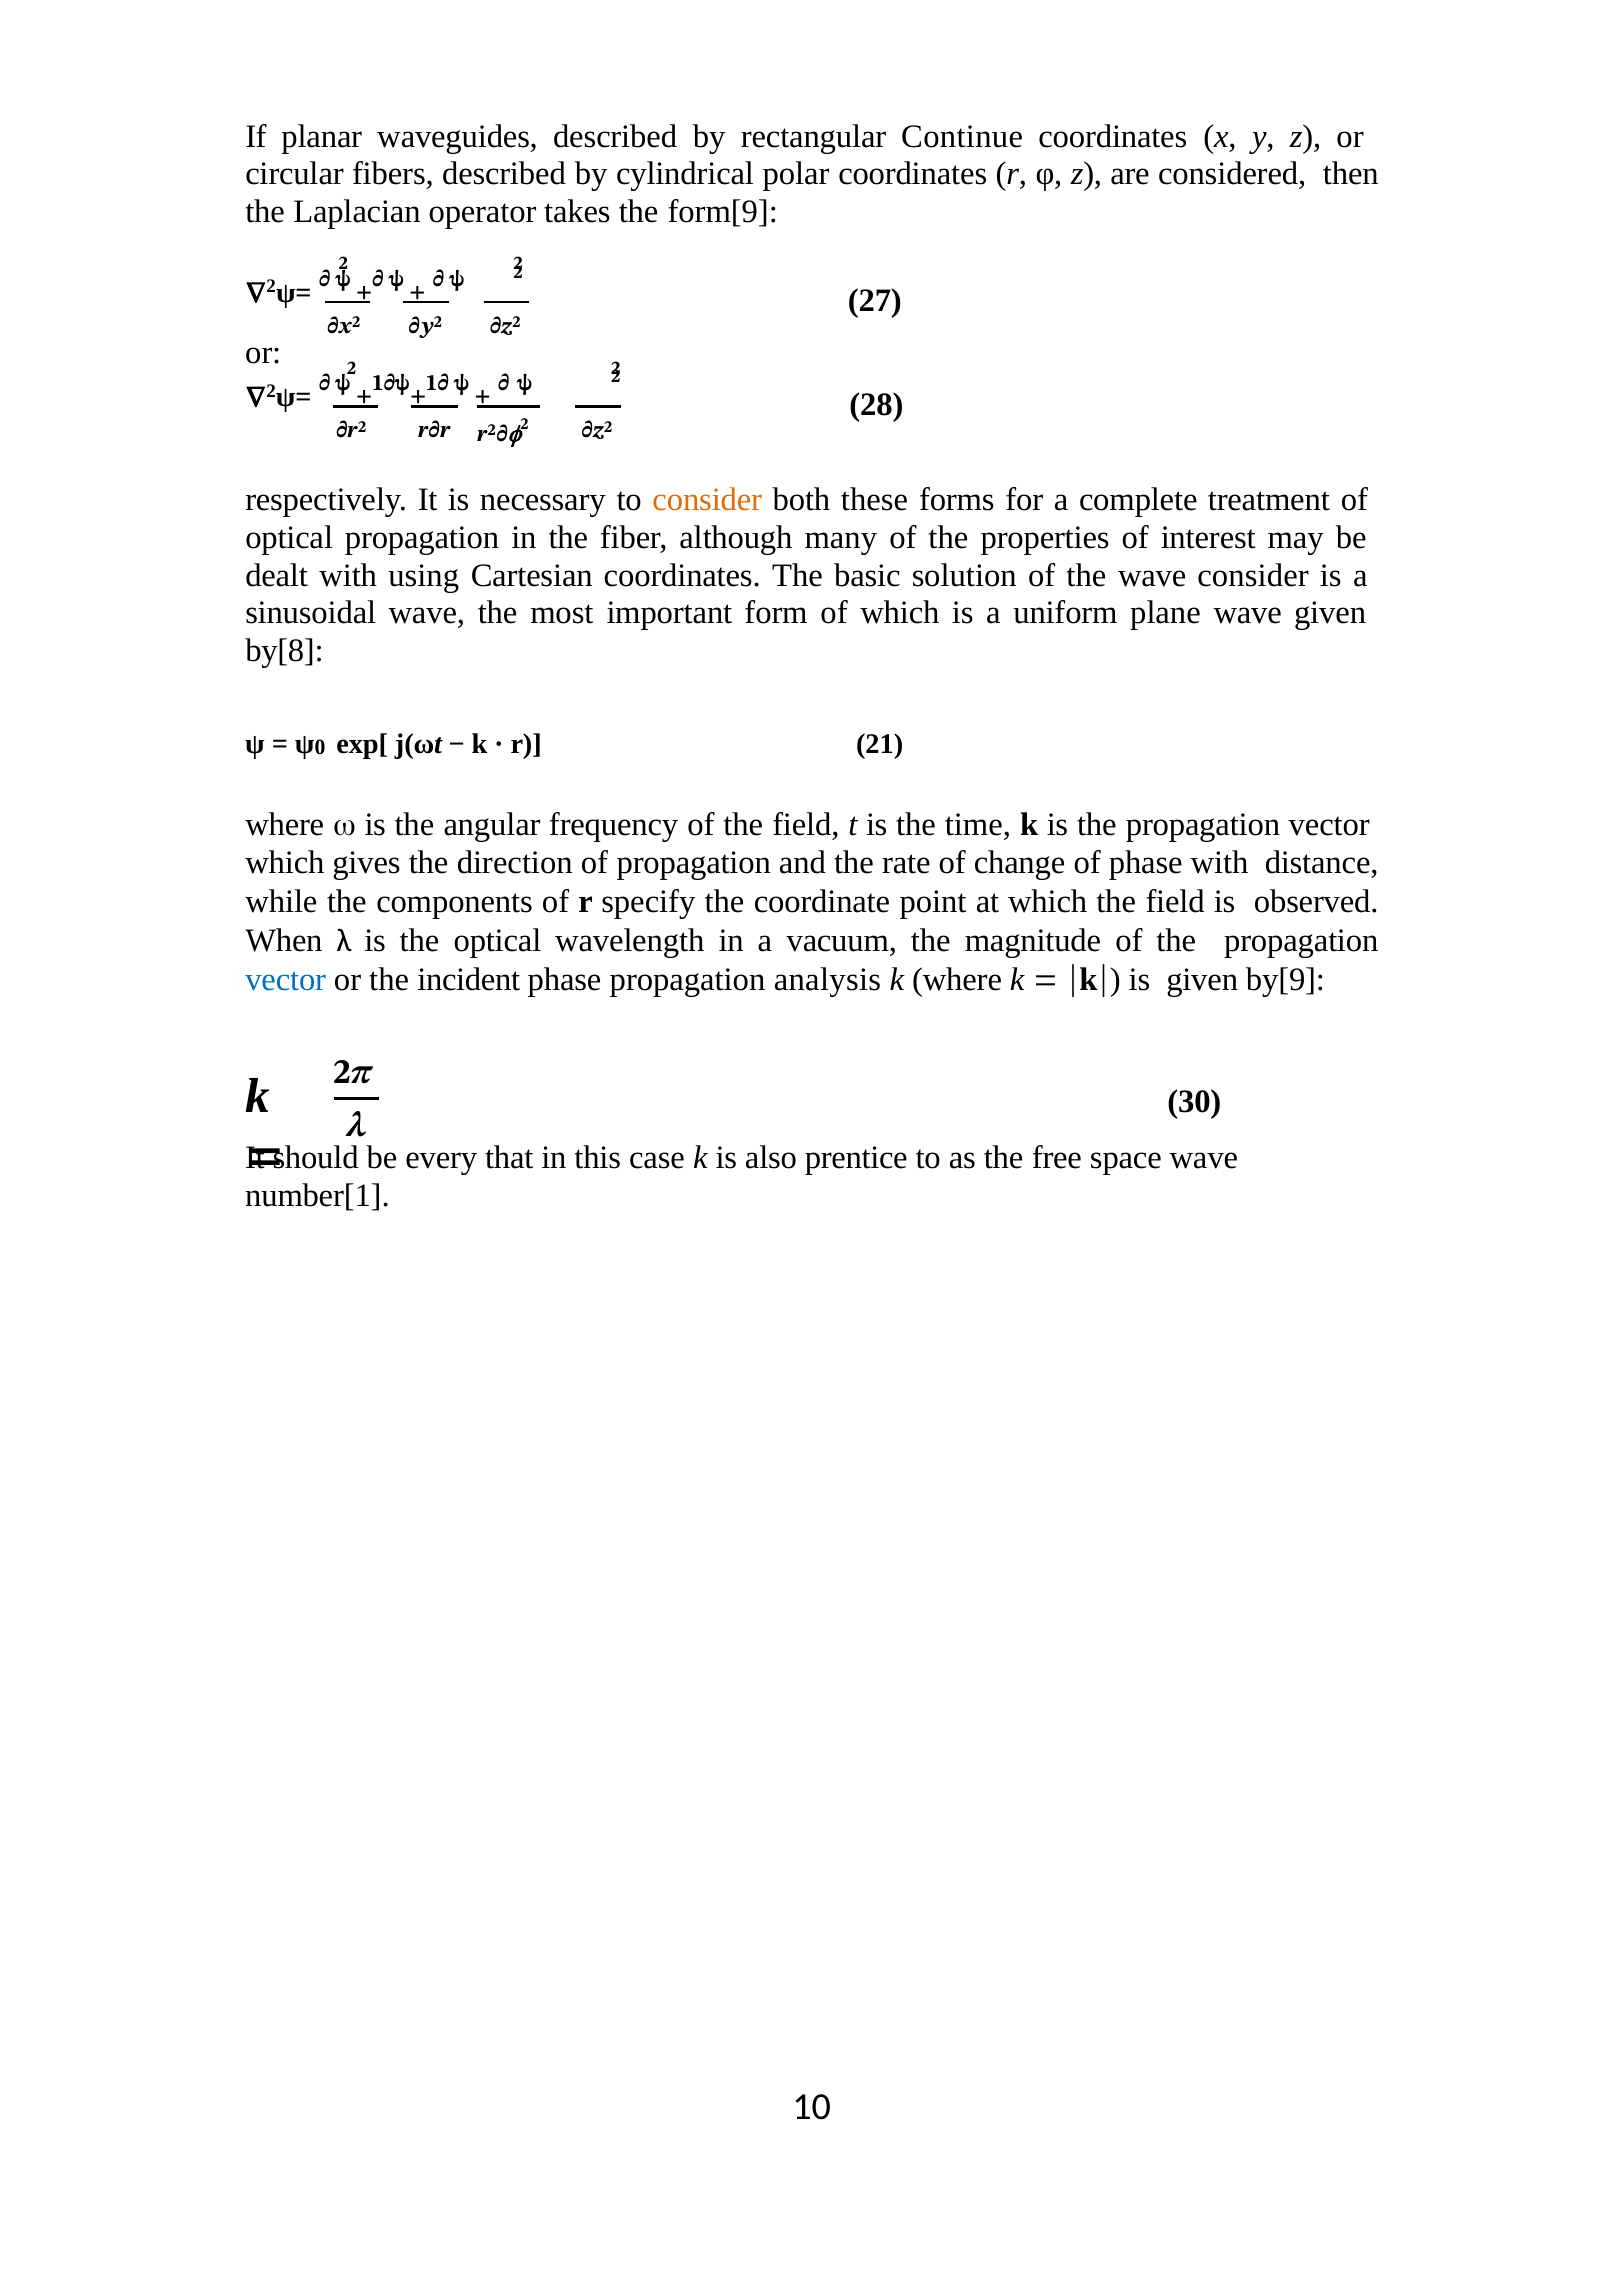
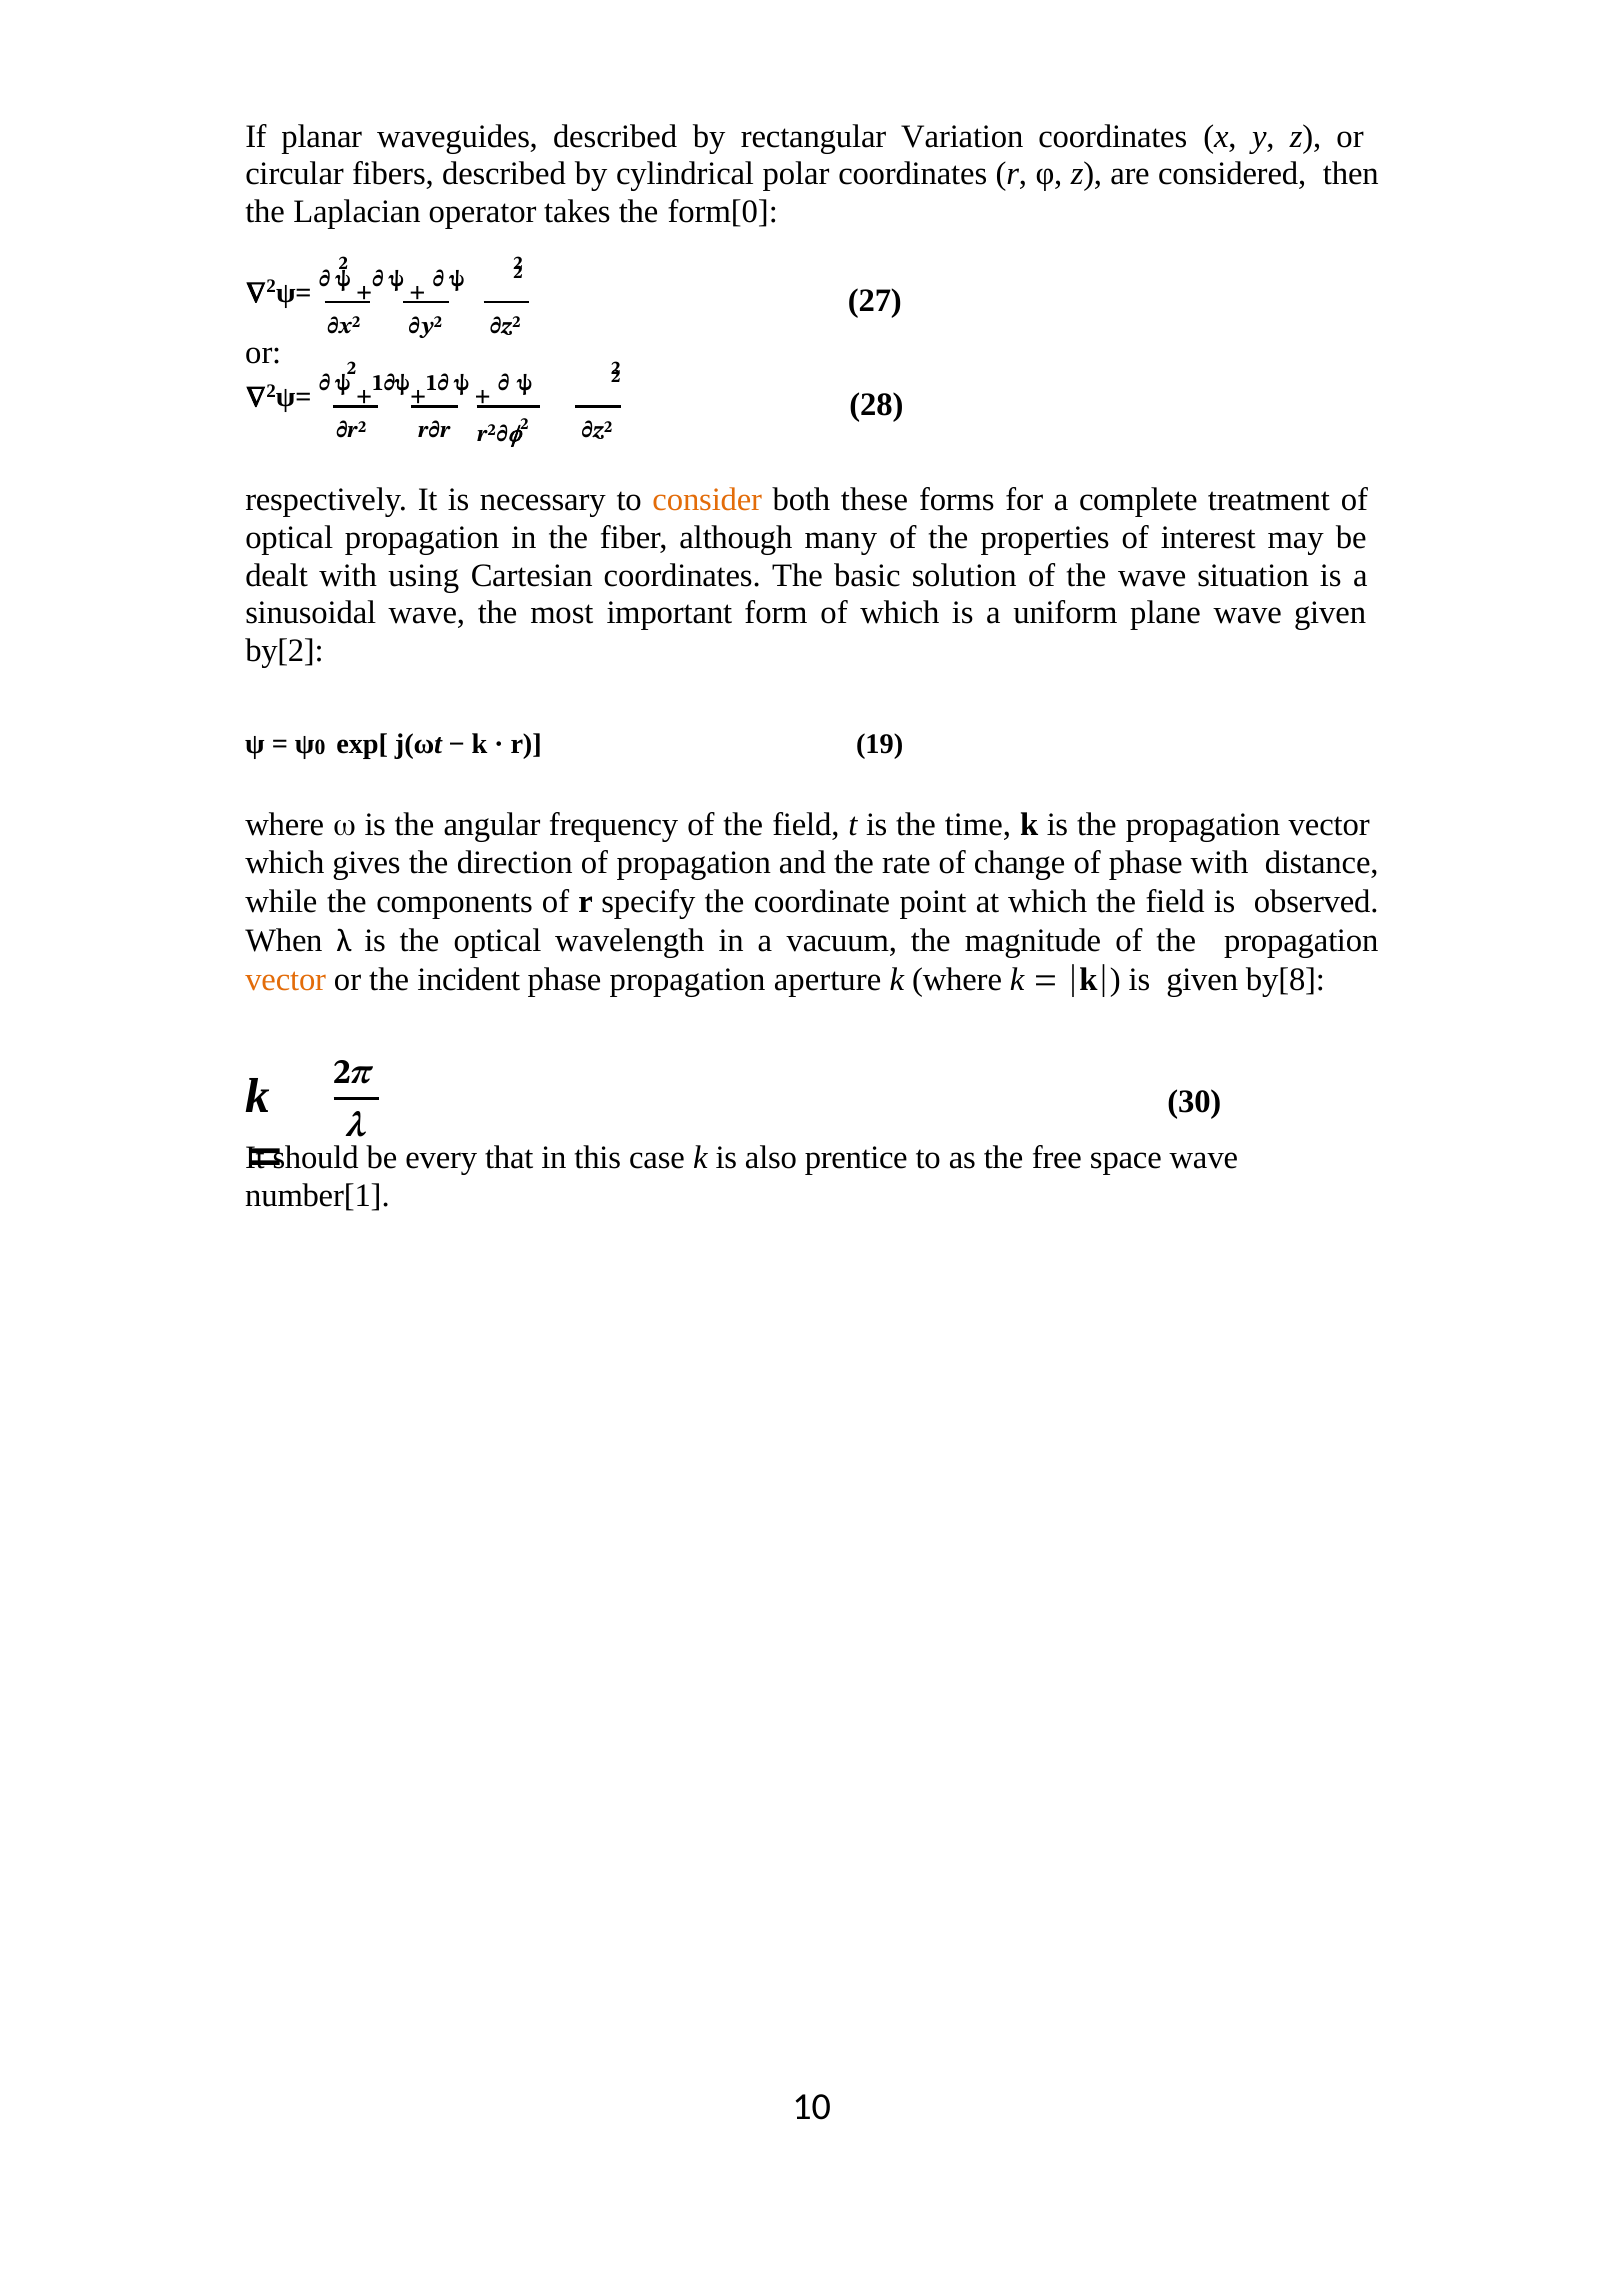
Continue: Continue -> Variation
form[9: form[9 -> form[0
wave consider: consider -> situation
by[8: by[8 -> by[2
21: 21 -> 19
vector at (286, 980) colour: blue -> orange
analysis: analysis -> aperture
by[9: by[9 -> by[8
